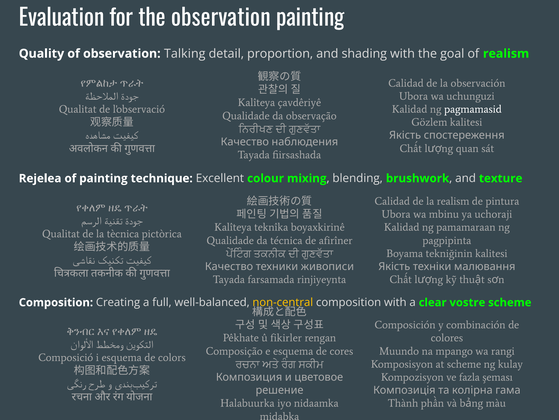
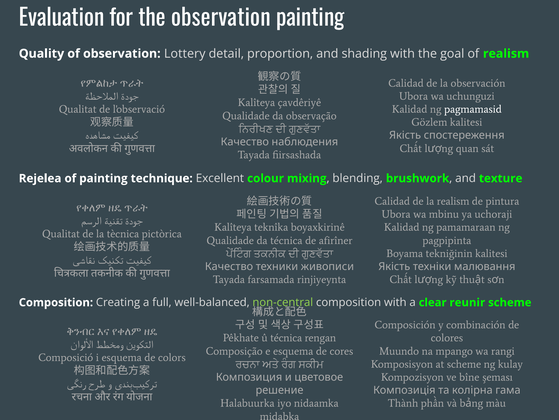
Talking: Talking -> Lottery
non-central colour: yellow -> light green
vostre: vostre -> reunir
û fikirler: fikirler -> técnica
fazla: fazla -> bîne
